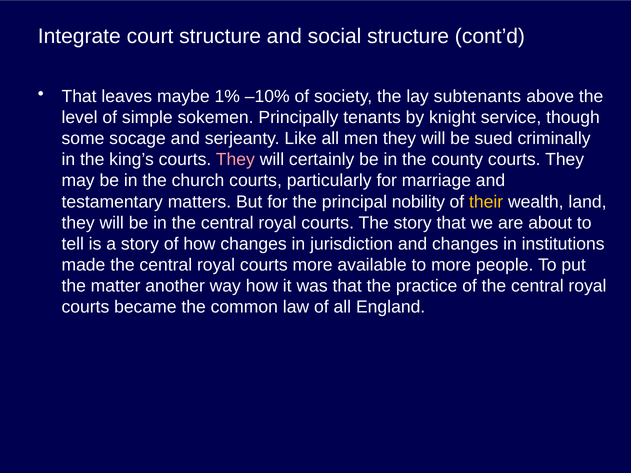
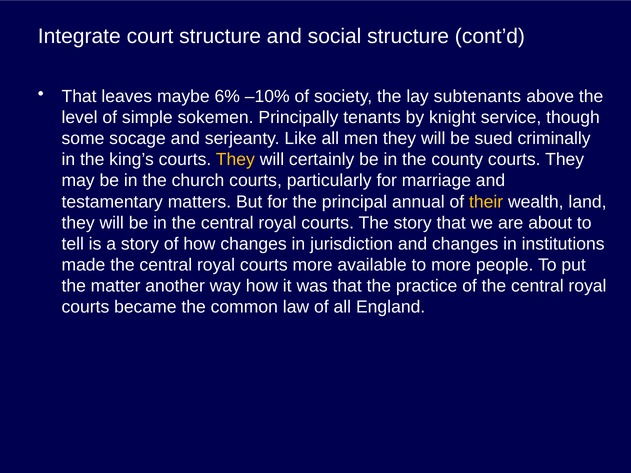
1%: 1% -> 6%
They at (235, 160) colour: pink -> yellow
nobility: nobility -> annual
